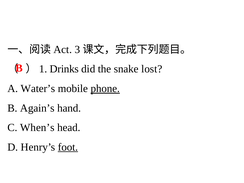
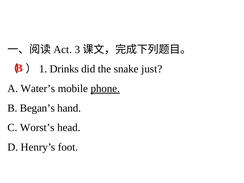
lost: lost -> just
Again’s: Again’s -> Began’s
When’s: When’s -> Worst’s
foot underline: present -> none
